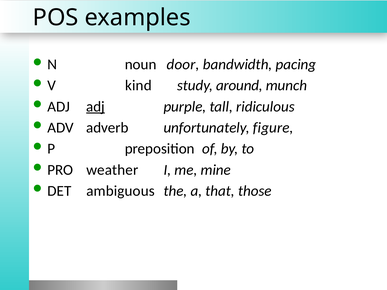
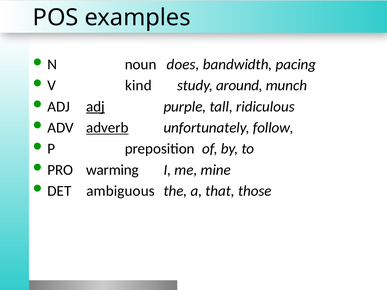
door: door -> does
adverb underline: none -> present
figure: figure -> follow
weather: weather -> warming
